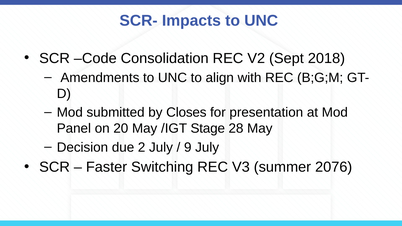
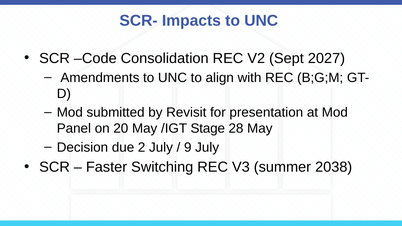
2018: 2018 -> 2027
Closes: Closes -> Revisit
2076: 2076 -> 2038
